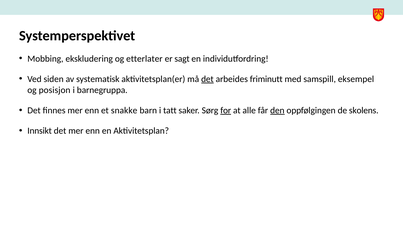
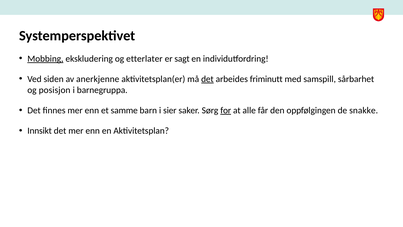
Mobbing underline: none -> present
systematisk: systematisk -> anerkjenne
eksempel: eksempel -> sårbarhet
snakke: snakke -> samme
tatt: tatt -> sier
den underline: present -> none
skolens: skolens -> snakke
